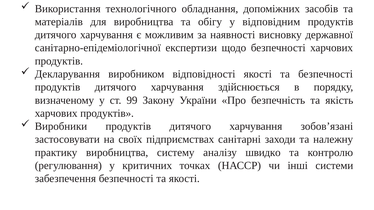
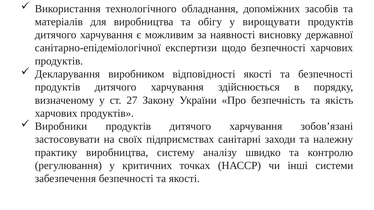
відповідним: відповідним -> вирощувати
99: 99 -> 27
